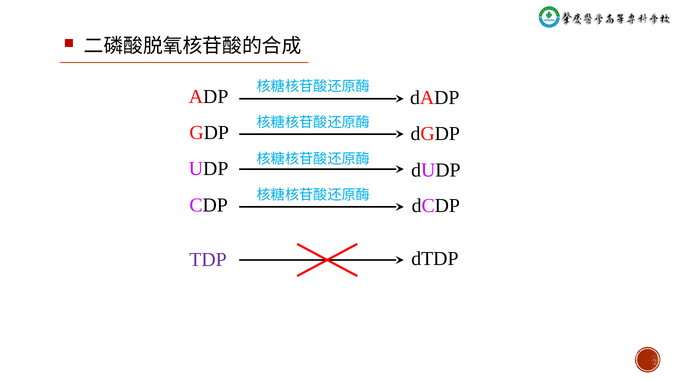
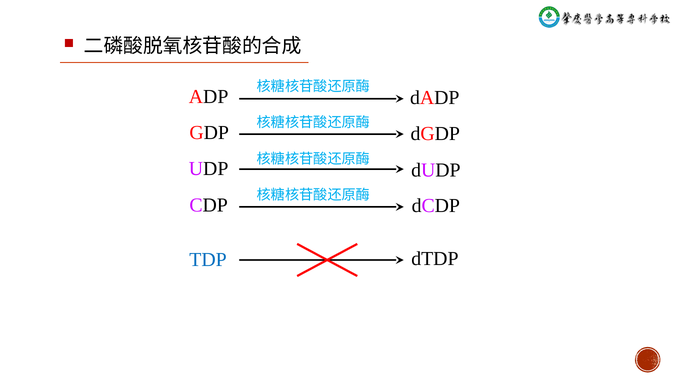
TDP colour: purple -> blue
